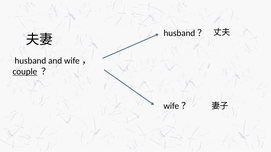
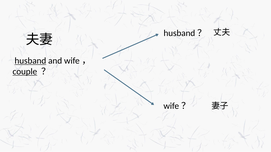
husband underline: none -> present
